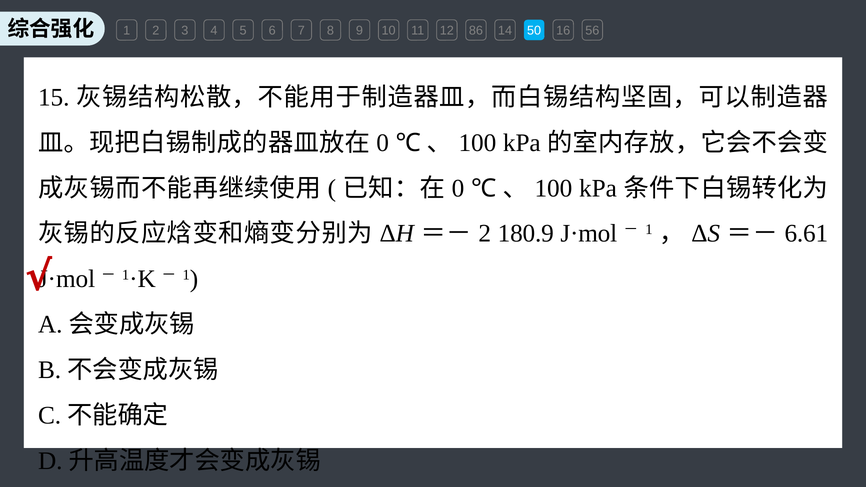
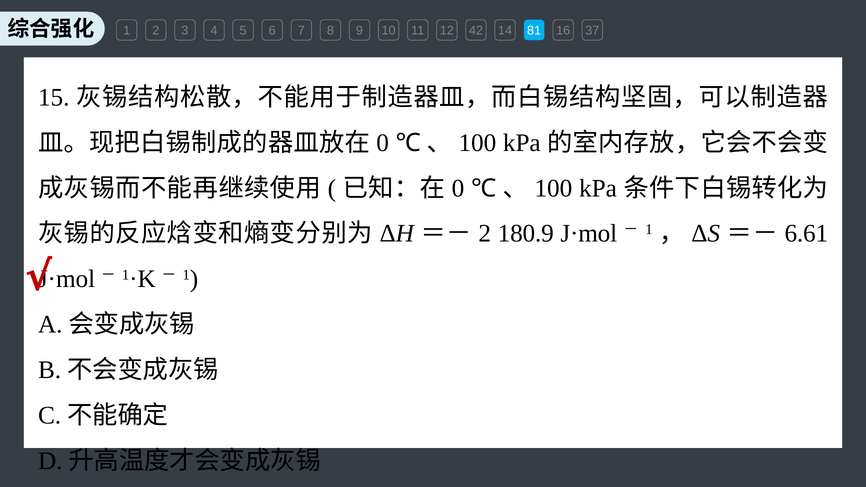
86: 86 -> 42
50: 50 -> 81
56: 56 -> 37
